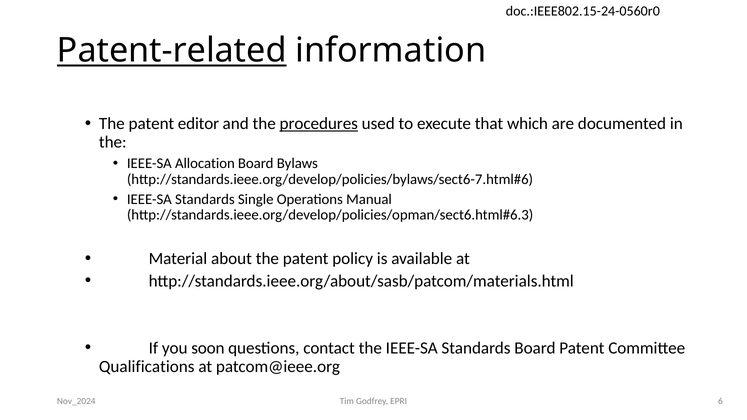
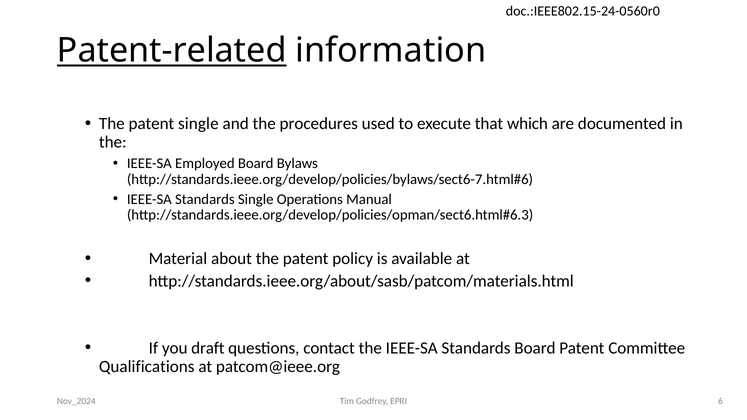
patent editor: editor -> single
procedures underline: present -> none
Allocation: Allocation -> Employed
soon: soon -> draft
